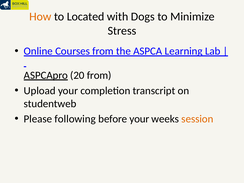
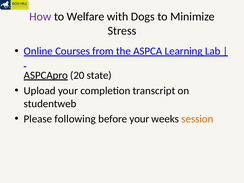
How colour: orange -> purple
Located: Located -> Welfare
20 from: from -> state
